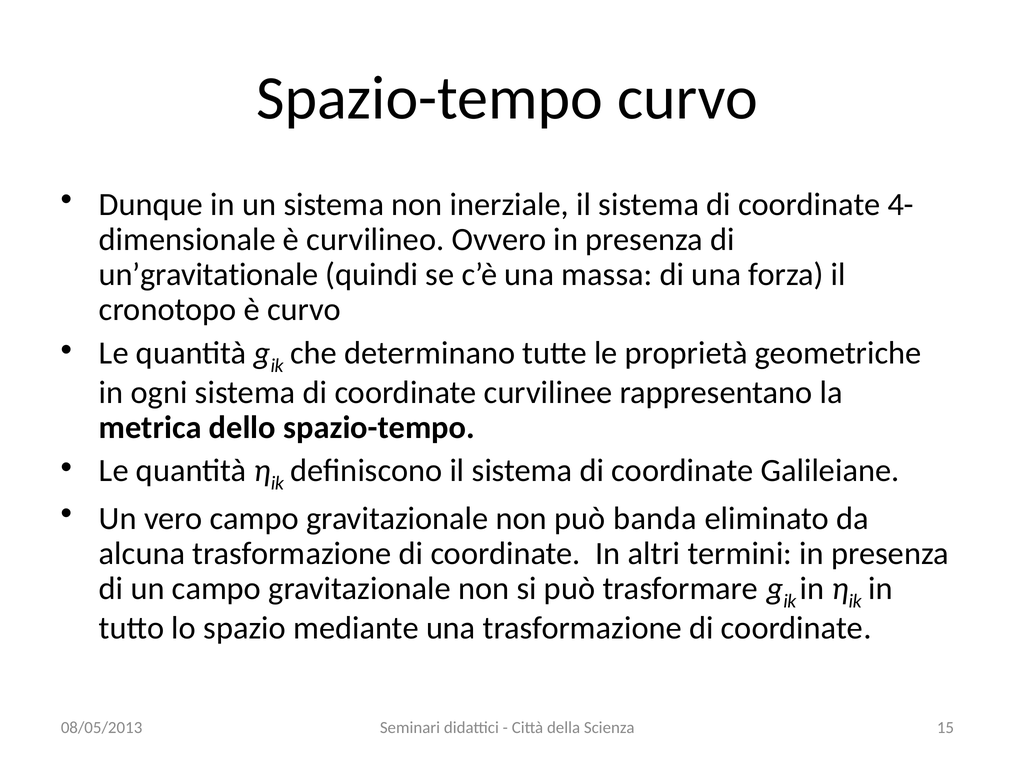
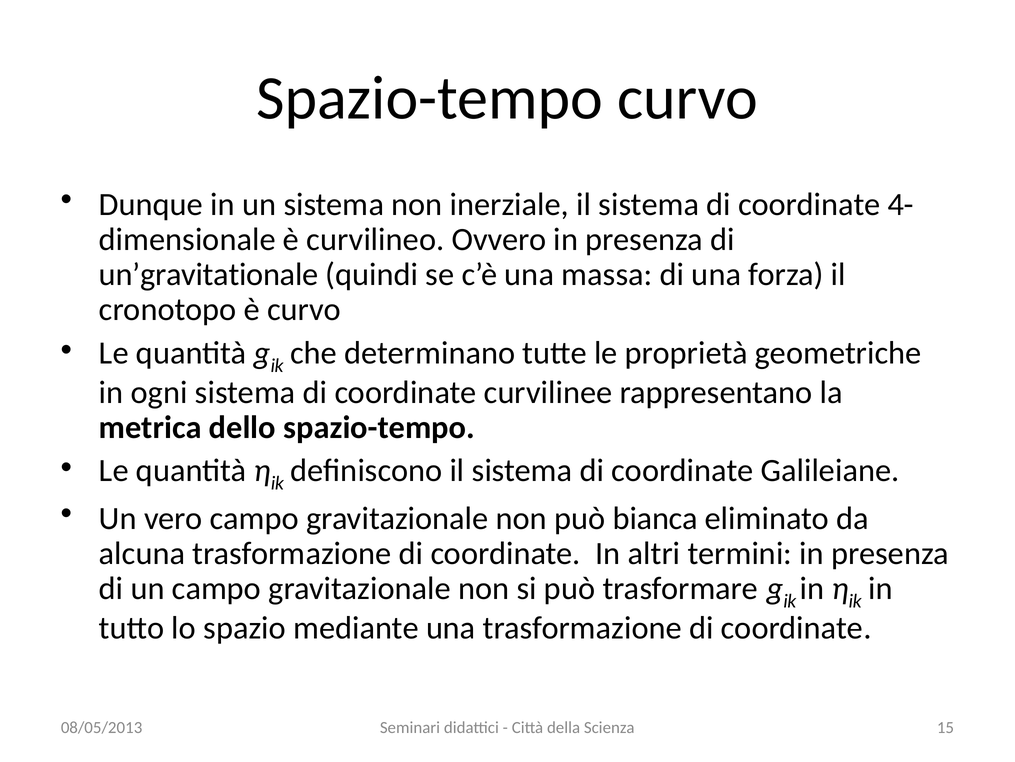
banda: banda -> bianca
